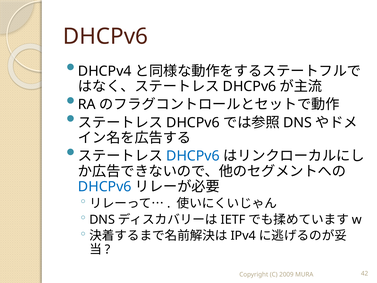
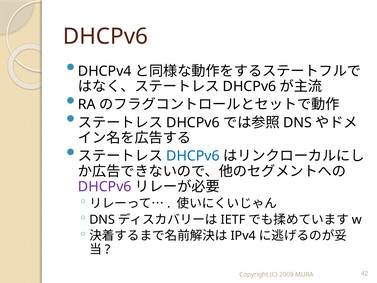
DHCPv6 at (105, 187) colour: blue -> purple
